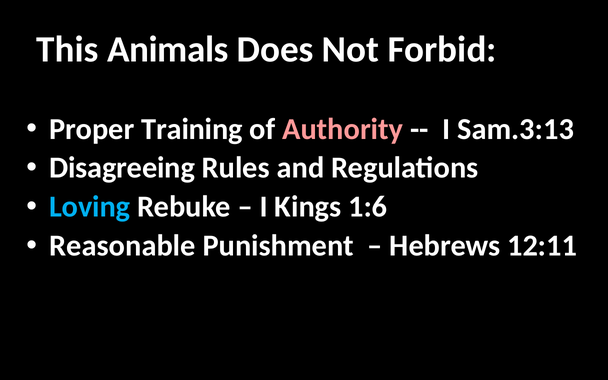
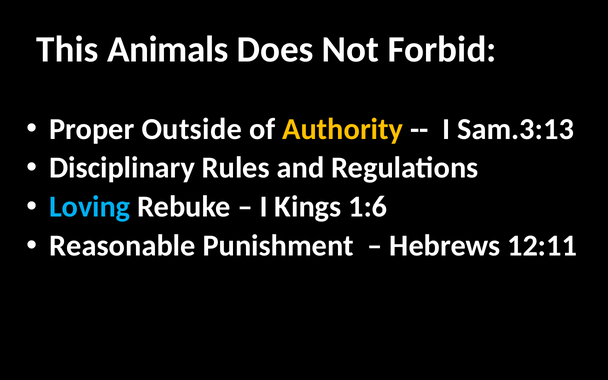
Training: Training -> Outside
Authority colour: pink -> yellow
Disagreeing: Disagreeing -> Disciplinary
